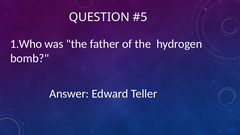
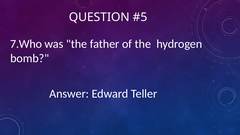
1.Who: 1.Who -> 7.Who
